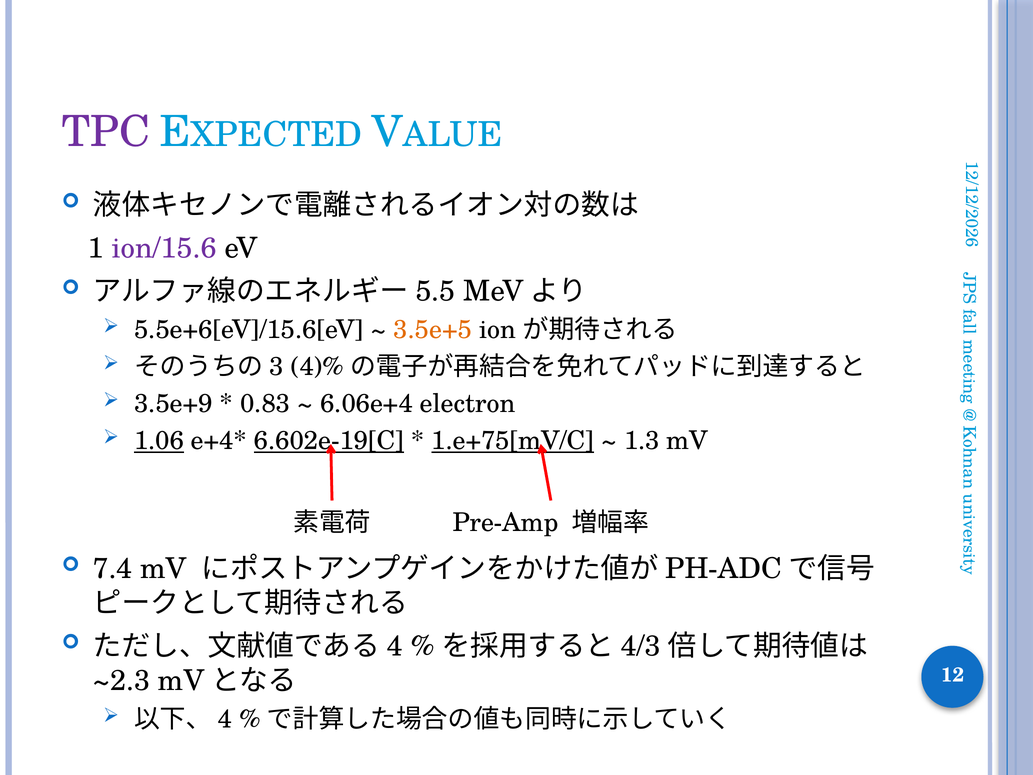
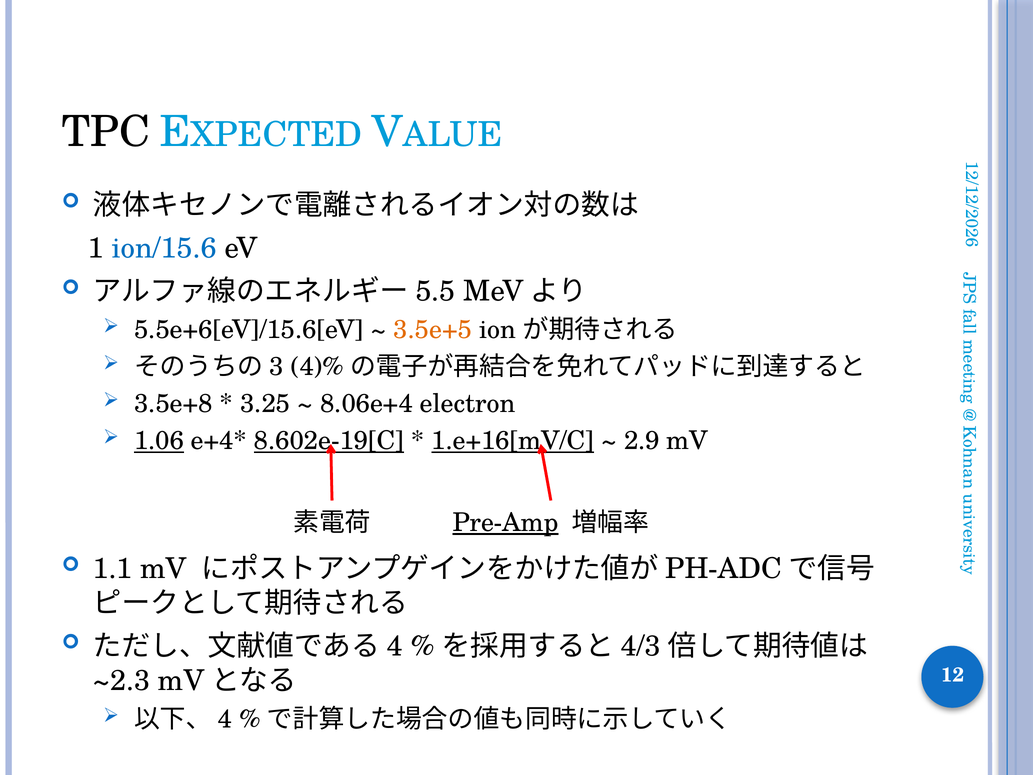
TPC colour: purple -> black
ion/15.6 colour: purple -> blue
3.5e+9: 3.5e+9 -> 3.5e+8
0.83: 0.83 -> 3.25
6.06e+4: 6.06e+4 -> 8.06e+4
6.602e-19[C: 6.602e-19[C -> 8.602e-19[C
1.e+75[mV/C: 1.e+75[mV/C -> 1.e+16[mV/C
1.3: 1.3 -> 2.9
Pre-Amp underline: none -> present
7.4: 7.4 -> 1.1
